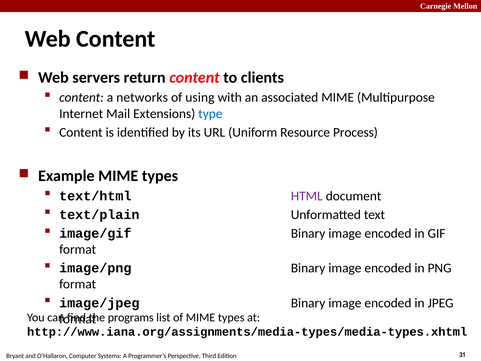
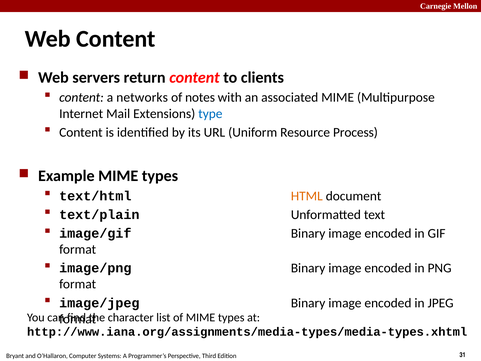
using: using -> notes
HTML colour: purple -> orange
programs: programs -> character
